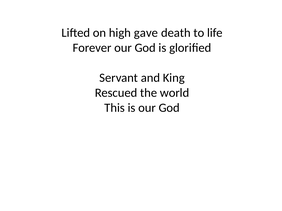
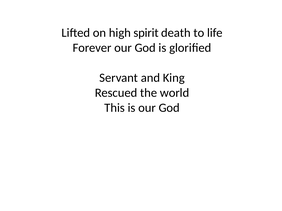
gave: gave -> spirit
